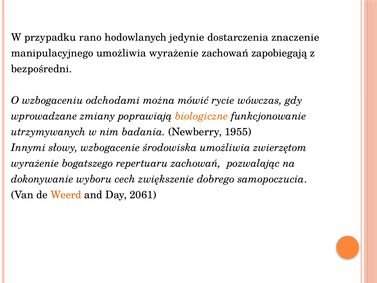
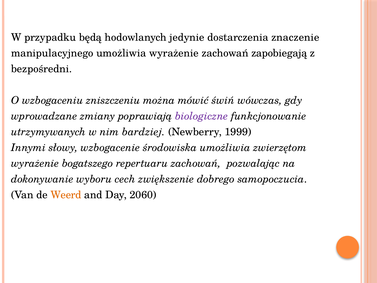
rano: rano -> będą
odchodami: odchodami -> zniszczeniu
rycie: rycie -> świń
biologiczne colour: orange -> purple
badania: badania -> bardziej
1955: 1955 -> 1999
2061: 2061 -> 2060
